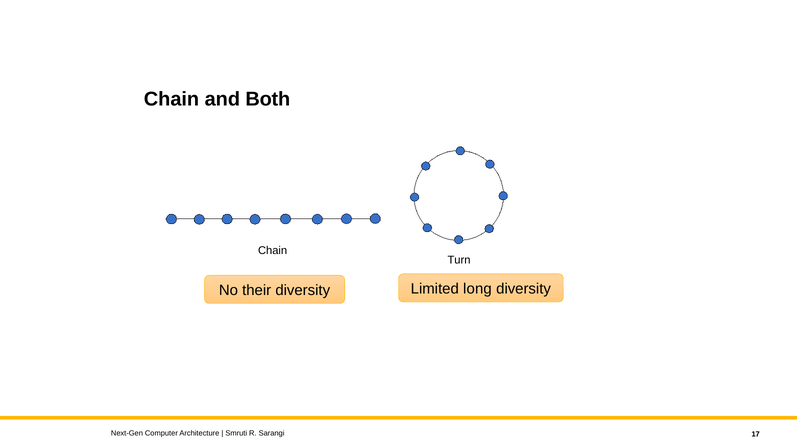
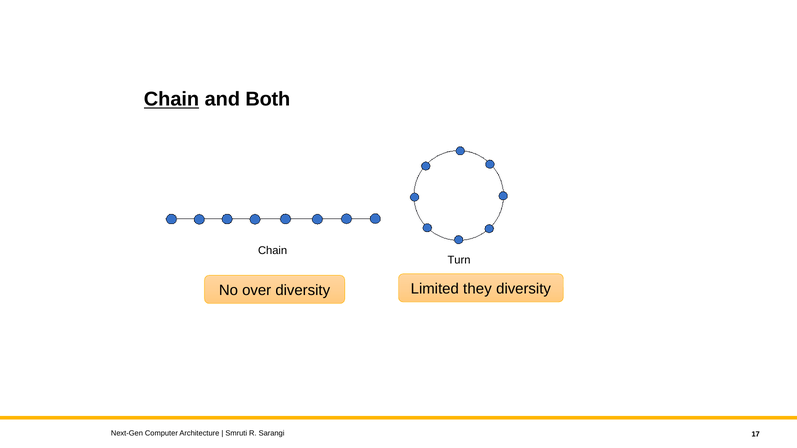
Chain at (171, 99) underline: none -> present
their: their -> over
long: long -> they
